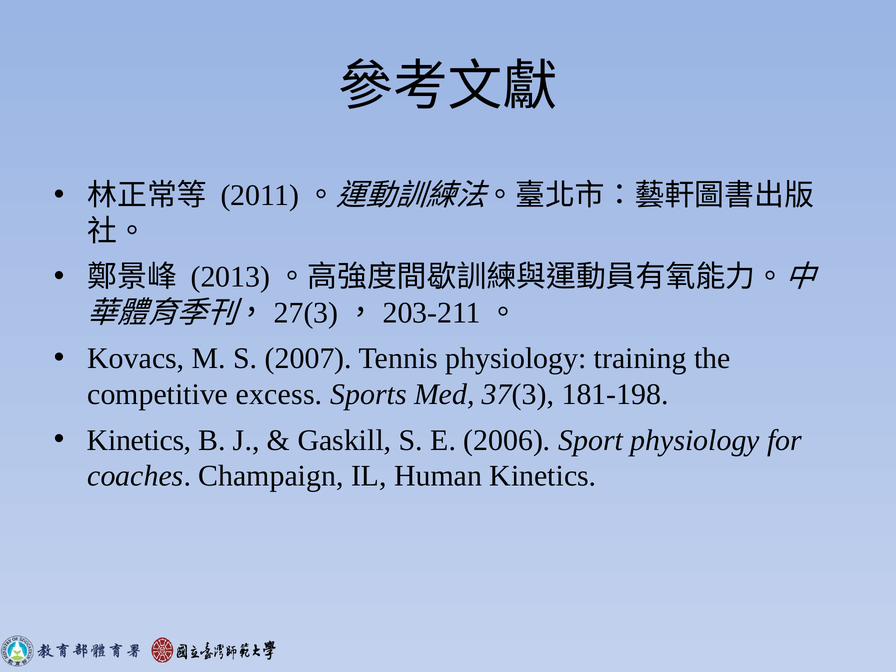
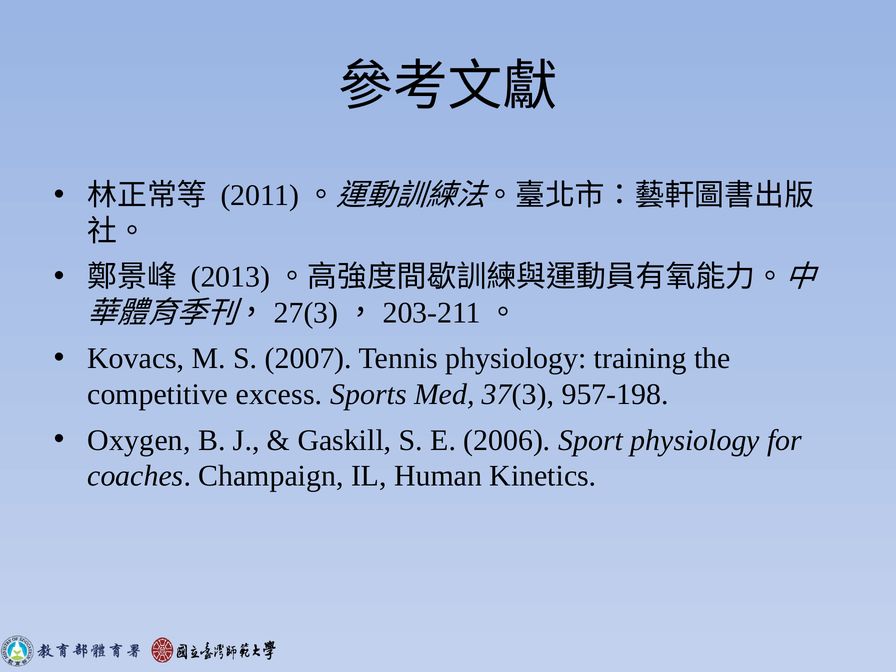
181-198: 181-198 -> 957-198
Kinetics at (139, 440): Kinetics -> Oxygen
